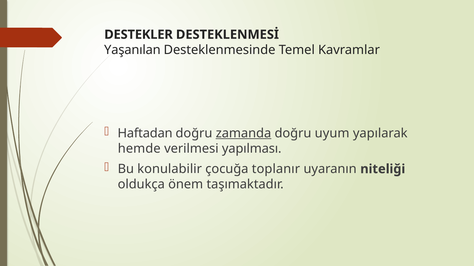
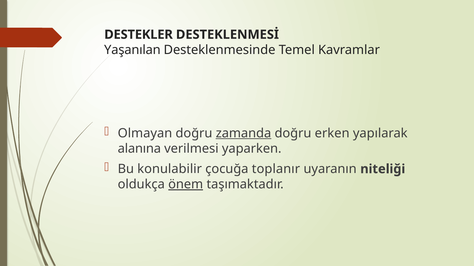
Haftadan: Haftadan -> Olmayan
uyum: uyum -> erken
hemde: hemde -> alanına
yapılması: yapılması -> yaparken
önem underline: none -> present
